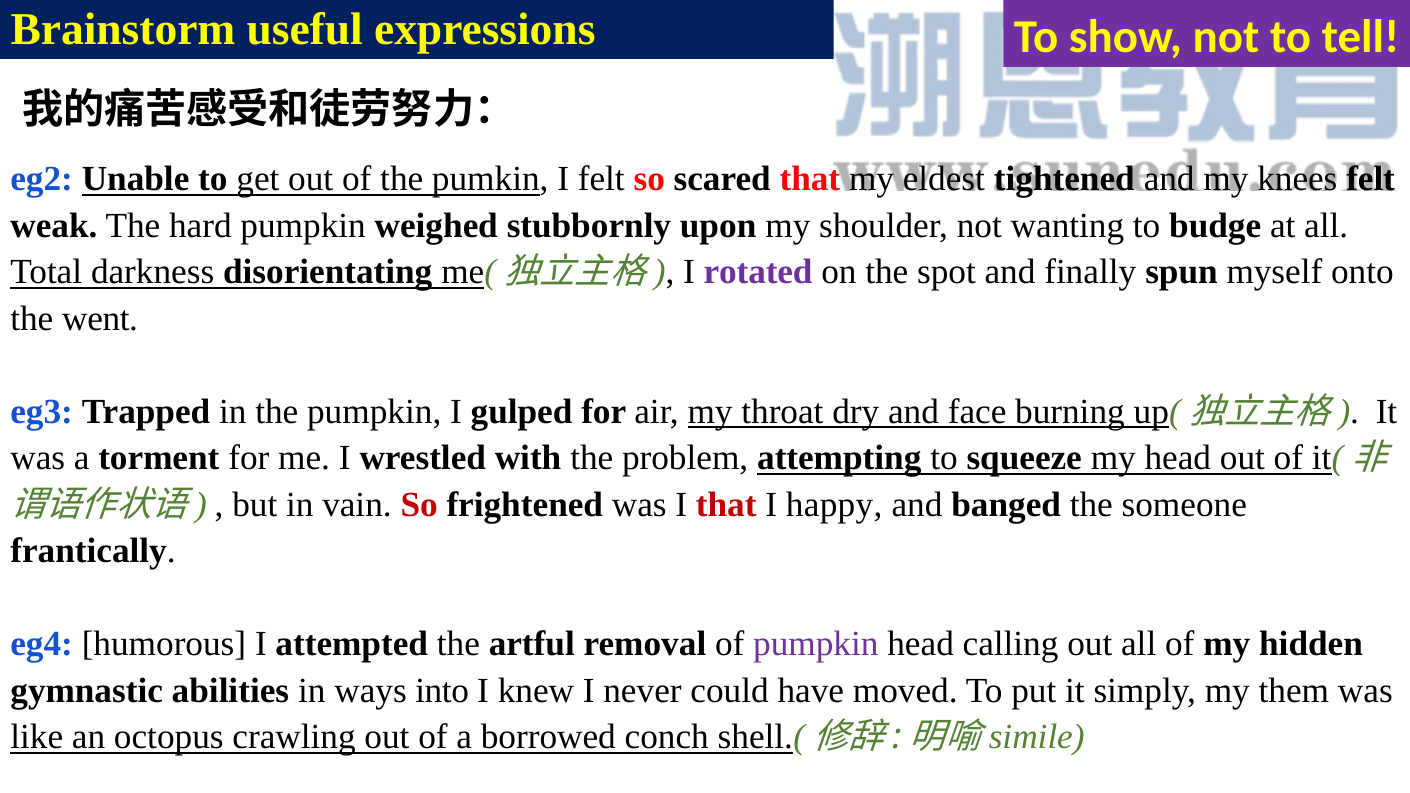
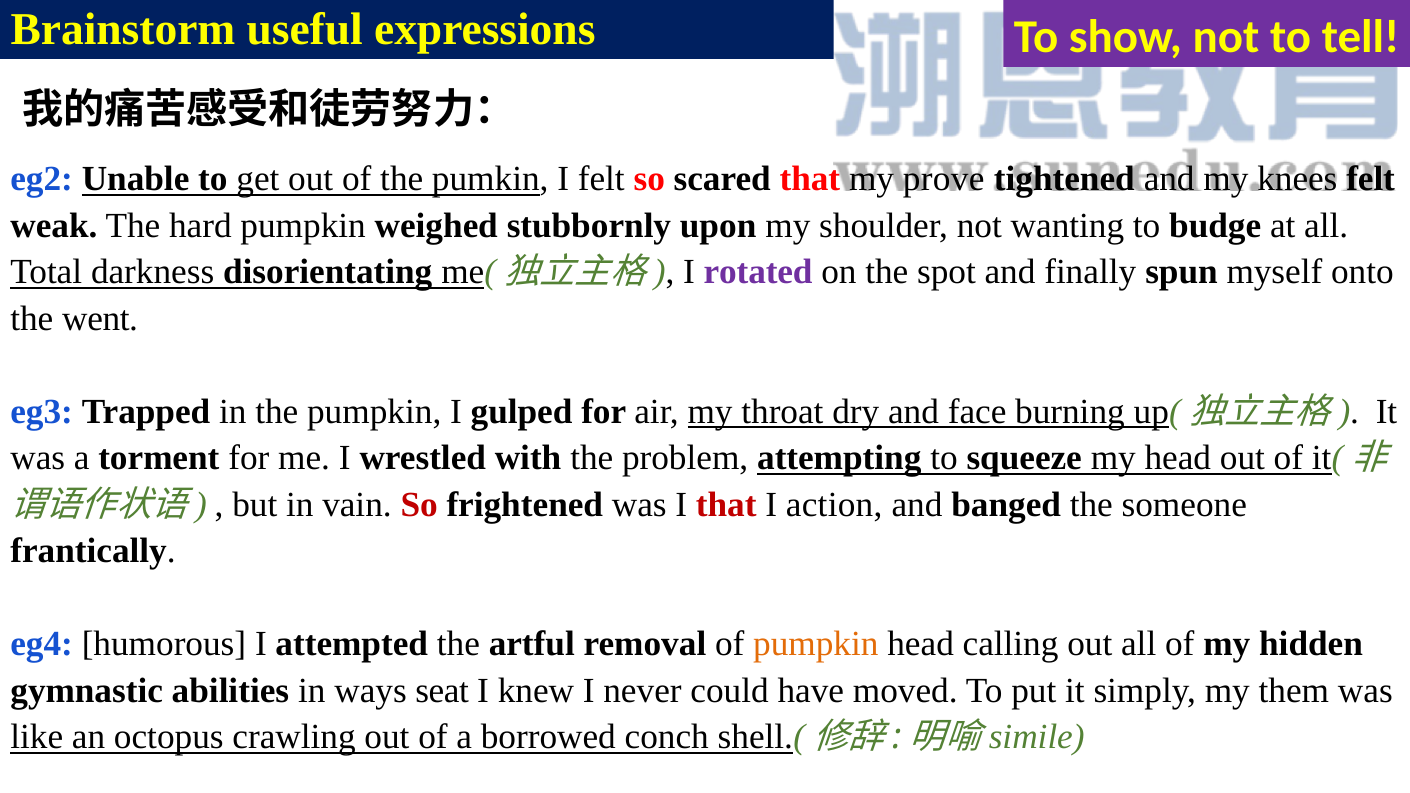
eldest: eldest -> prove
happy: happy -> action
pumpkin at (816, 644) colour: purple -> orange
into: into -> seat
